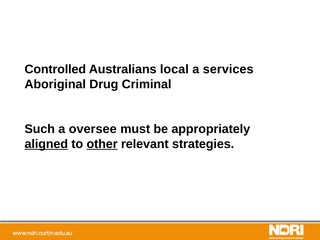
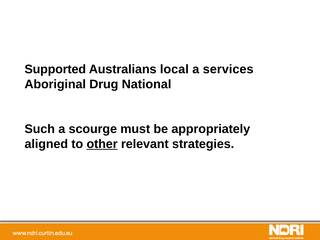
Controlled: Controlled -> Supported
Criminal: Criminal -> National
oversee: oversee -> scourge
aligned underline: present -> none
